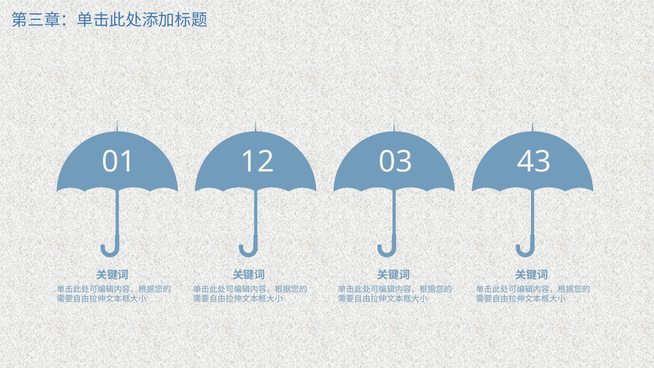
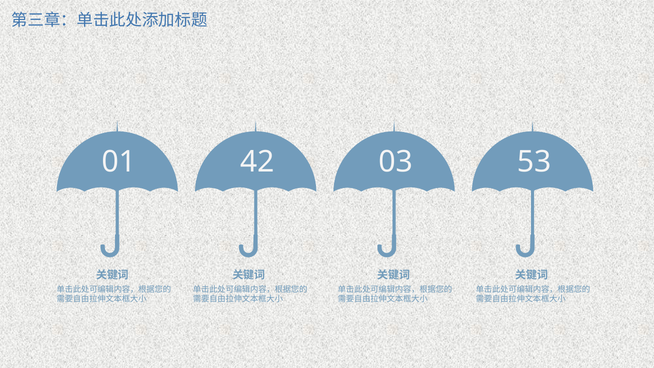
12: 12 -> 42
43: 43 -> 53
